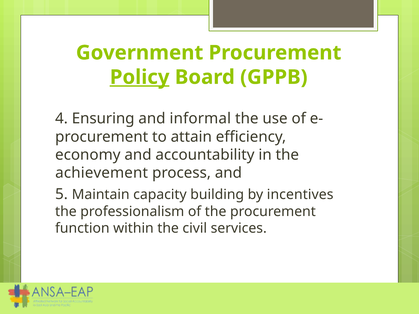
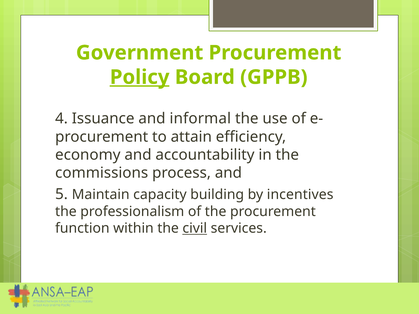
Ensuring: Ensuring -> Issuance
achievement: achievement -> commissions
civil underline: none -> present
